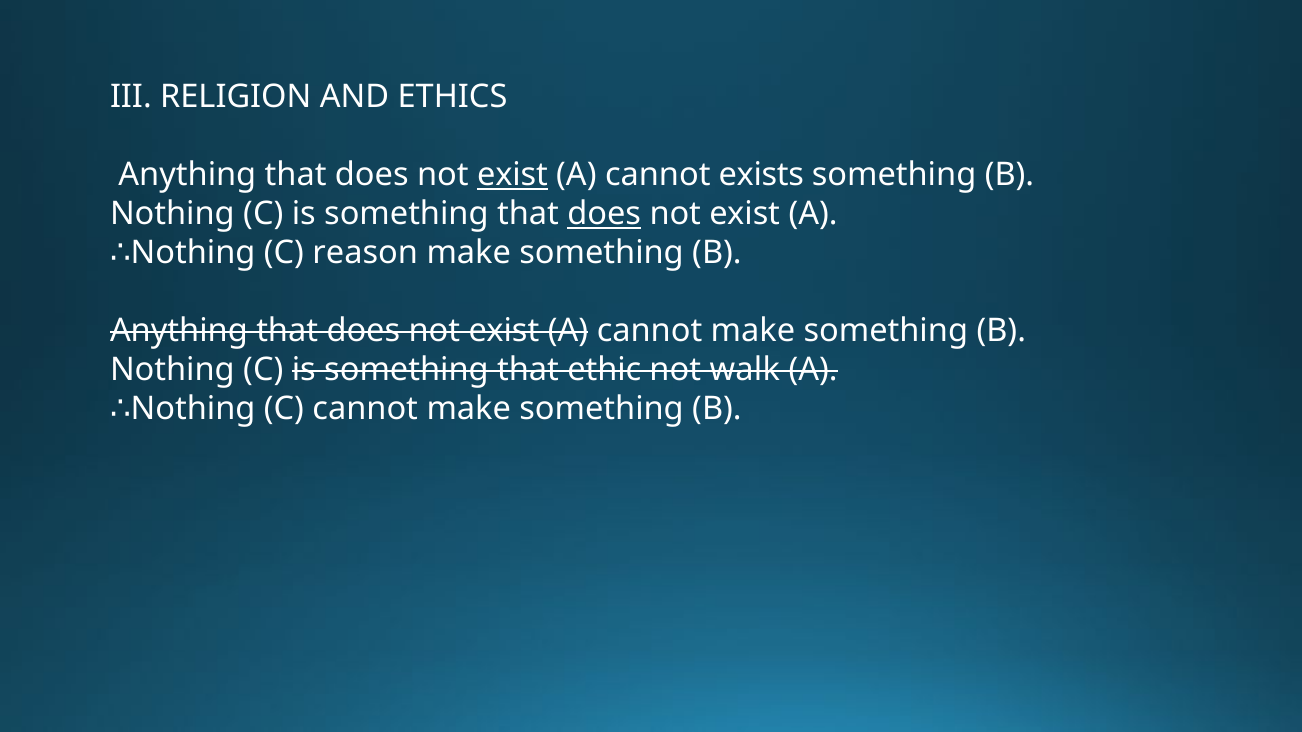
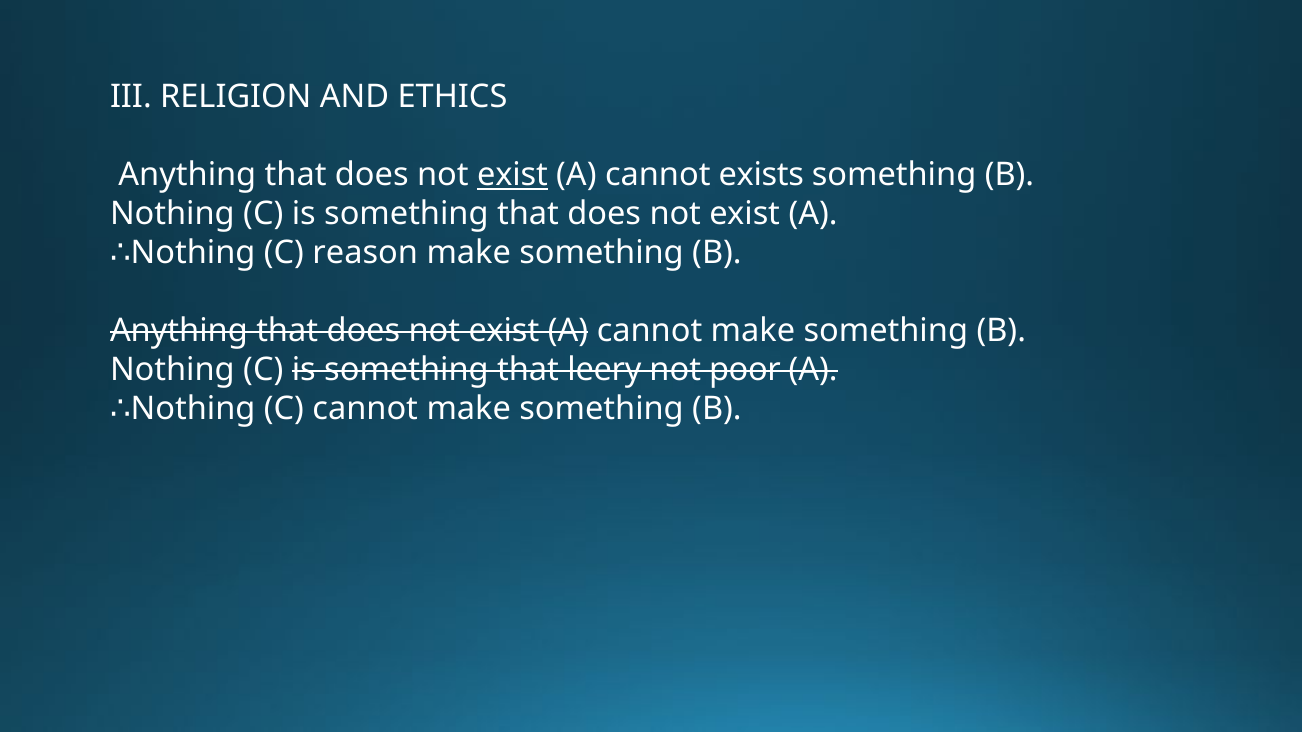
does at (604, 214) underline: present -> none
ethic: ethic -> leery
walk: walk -> poor
